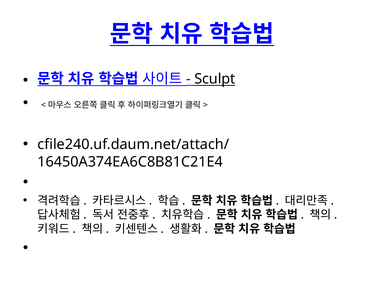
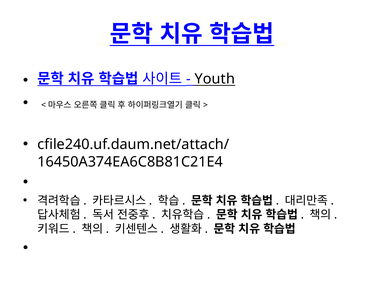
Sculpt: Sculpt -> Youth
